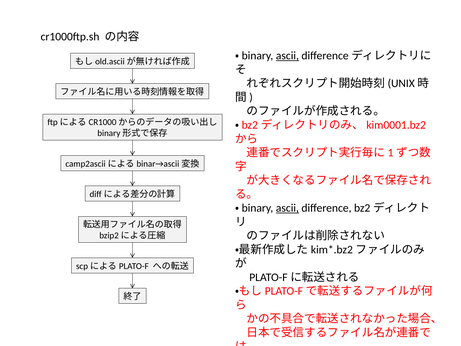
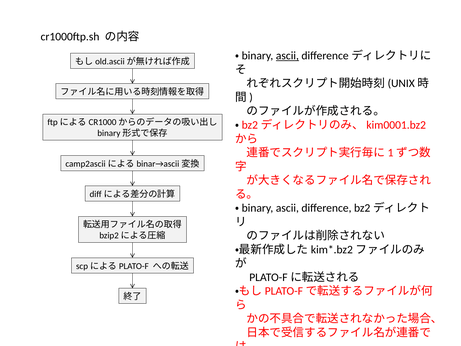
ascii at (287, 208) underline: present -> none
